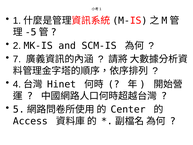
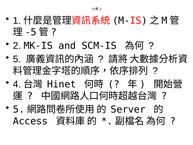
7: 7 -> 5
Center: Center -> Server
